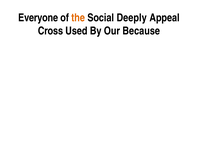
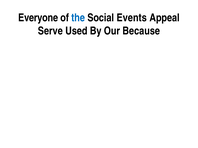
the colour: orange -> blue
Deeply: Deeply -> Events
Cross: Cross -> Serve
